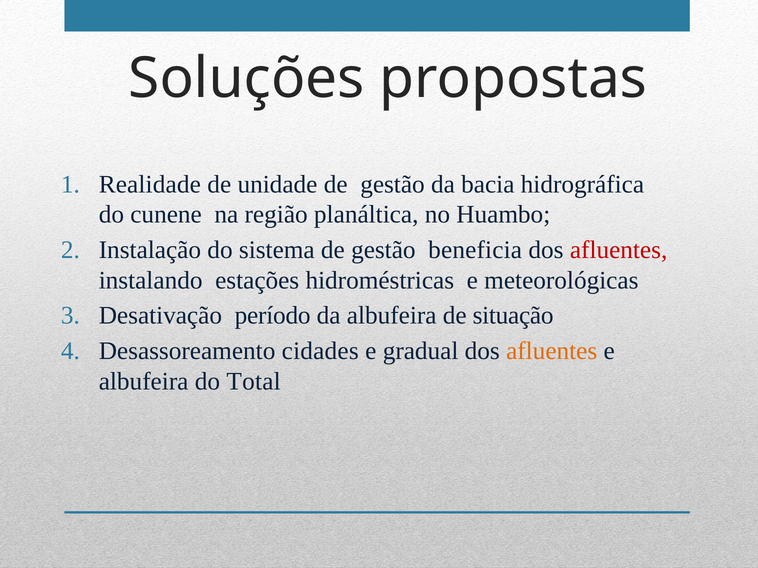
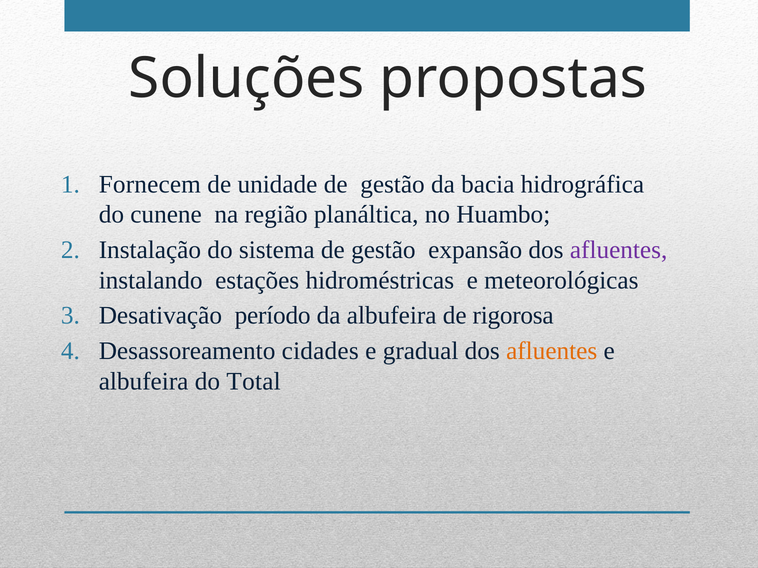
Realidade: Realidade -> Fornecem
beneficia: beneficia -> expansão
afluentes at (619, 250) colour: red -> purple
situação: situação -> rigorosa
